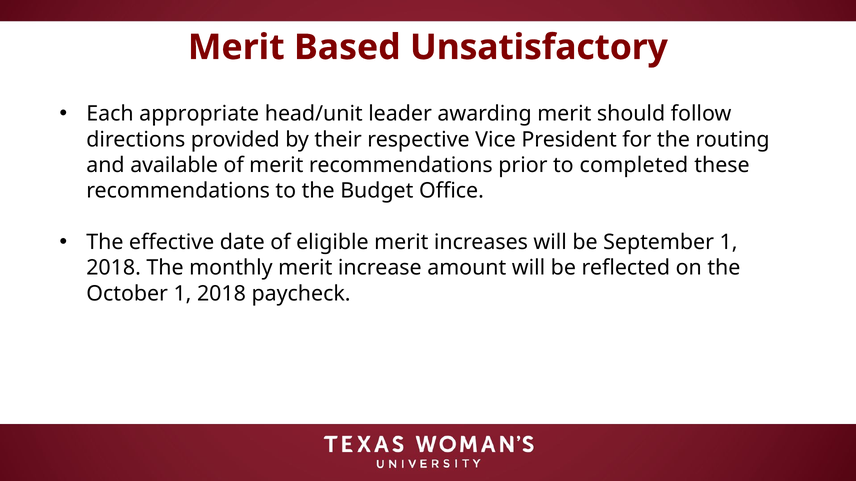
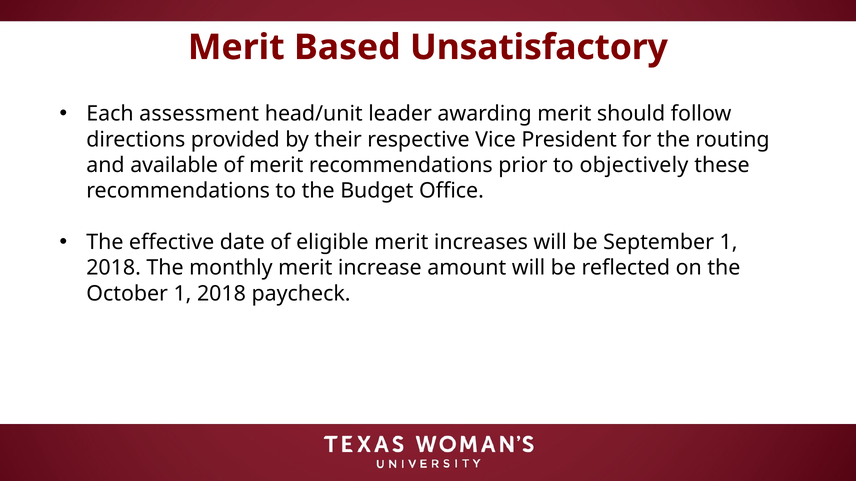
appropriate: appropriate -> assessment
completed: completed -> objectively
